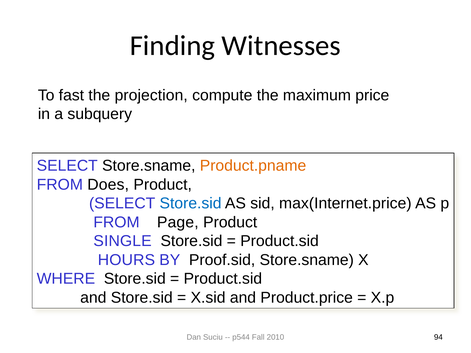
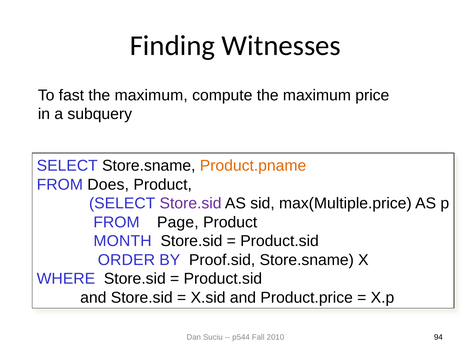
projection at (151, 95): projection -> maximum
Store.sid at (191, 204) colour: blue -> purple
max(Internet.price: max(Internet.price -> max(Multiple.price
SINGLE: SINGLE -> MONTH
HOURS: HOURS -> ORDER
